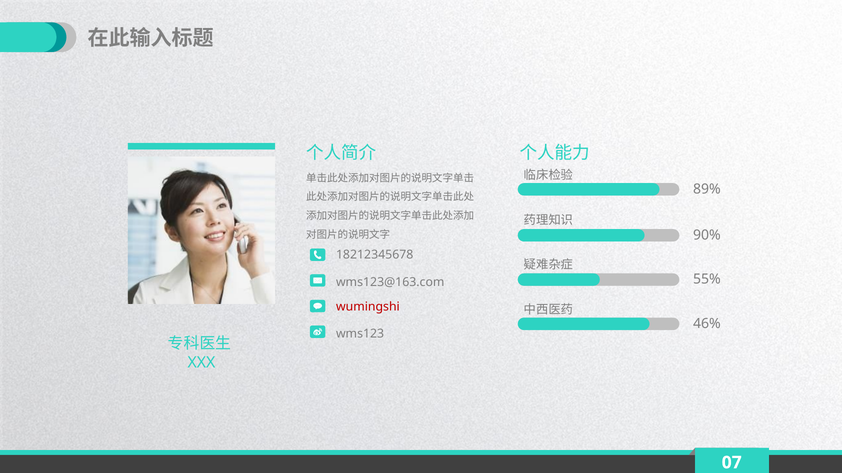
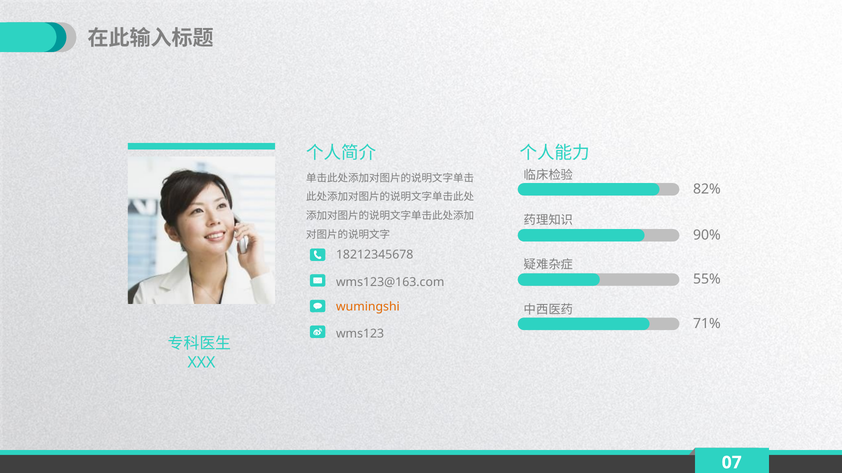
89%: 89% -> 82%
wumingshi colour: red -> orange
46%: 46% -> 71%
